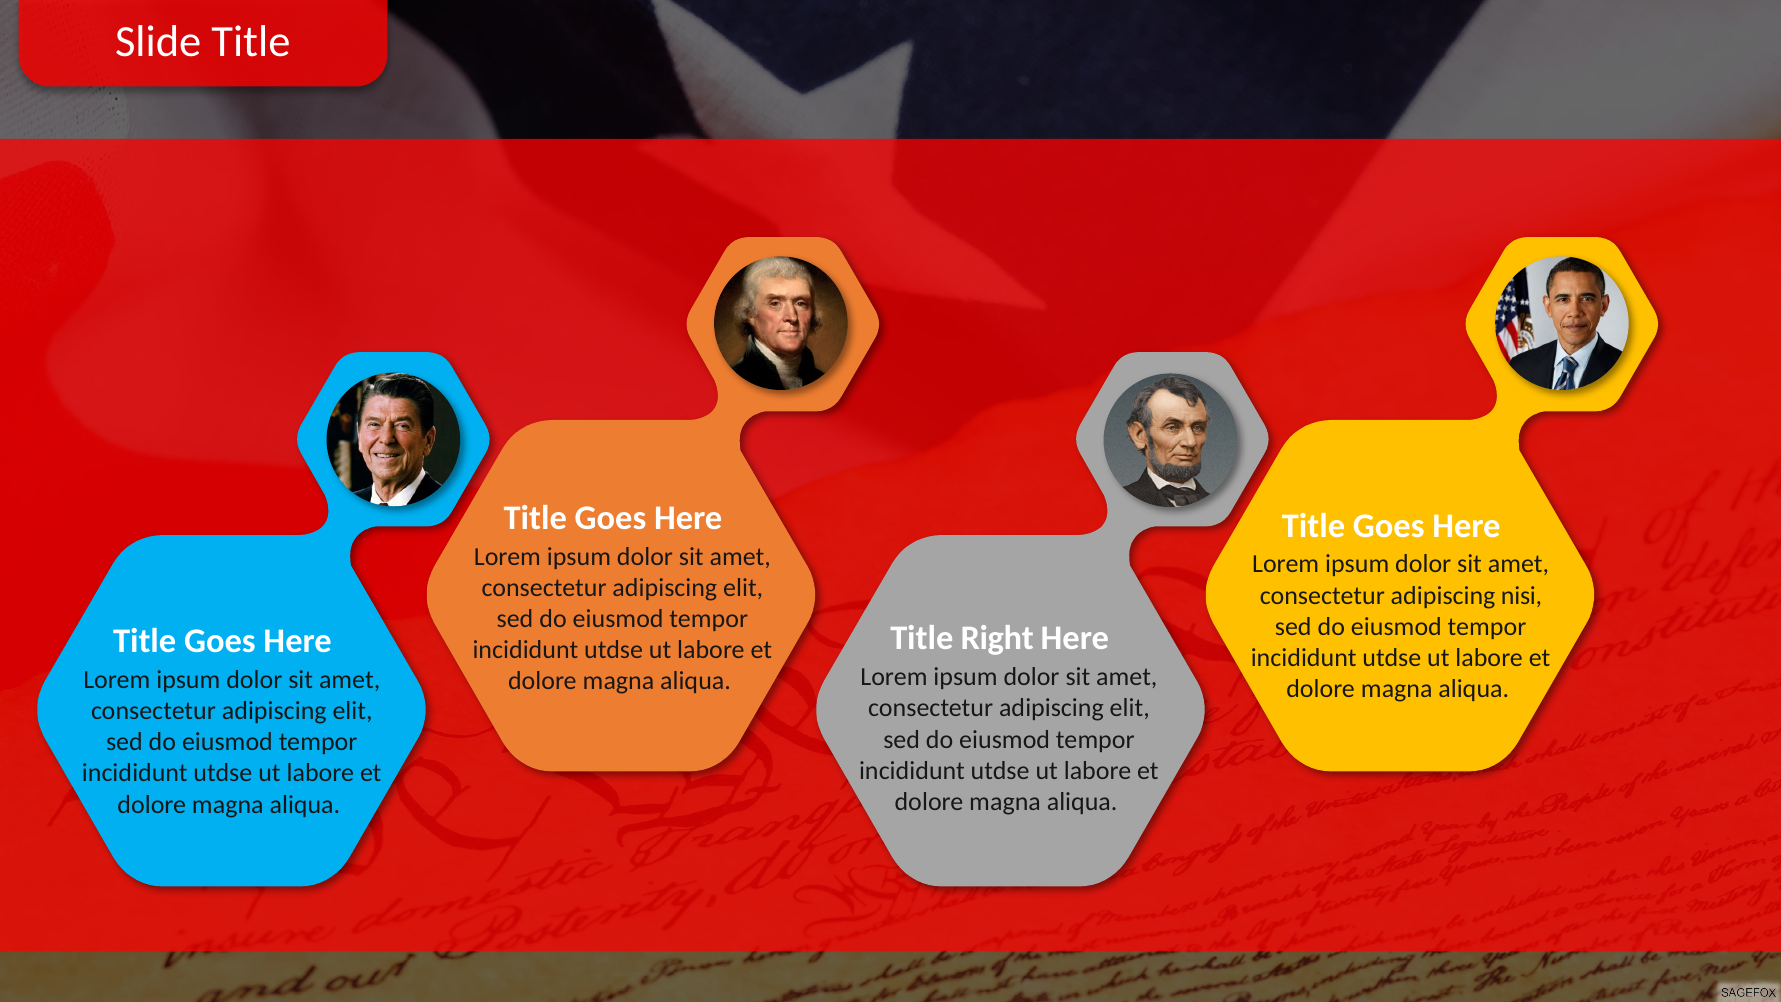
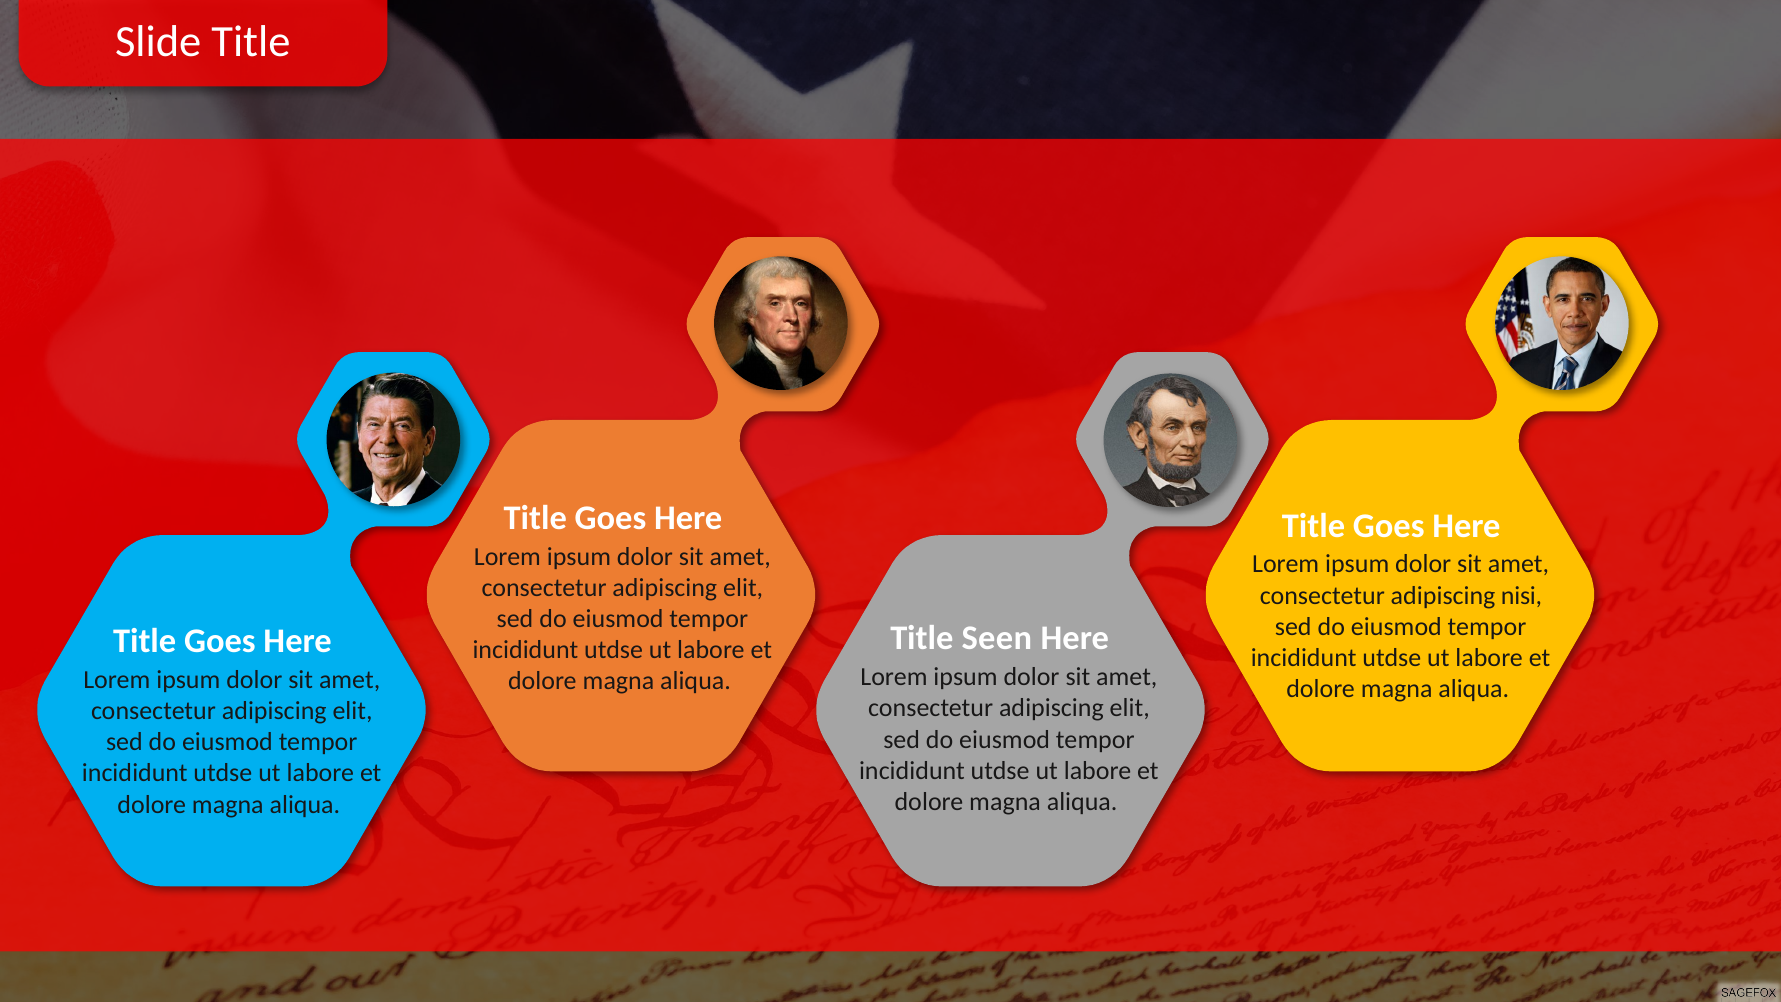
Right: Right -> Seen
